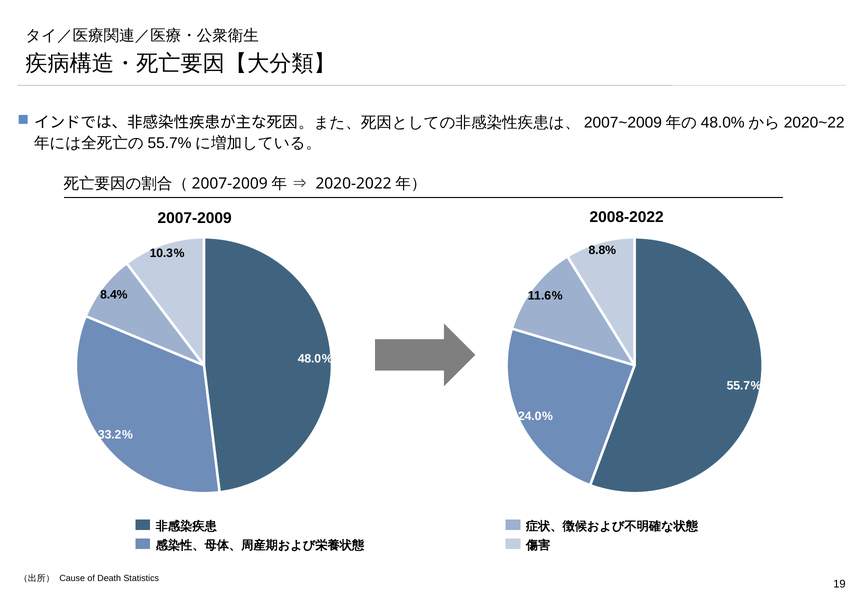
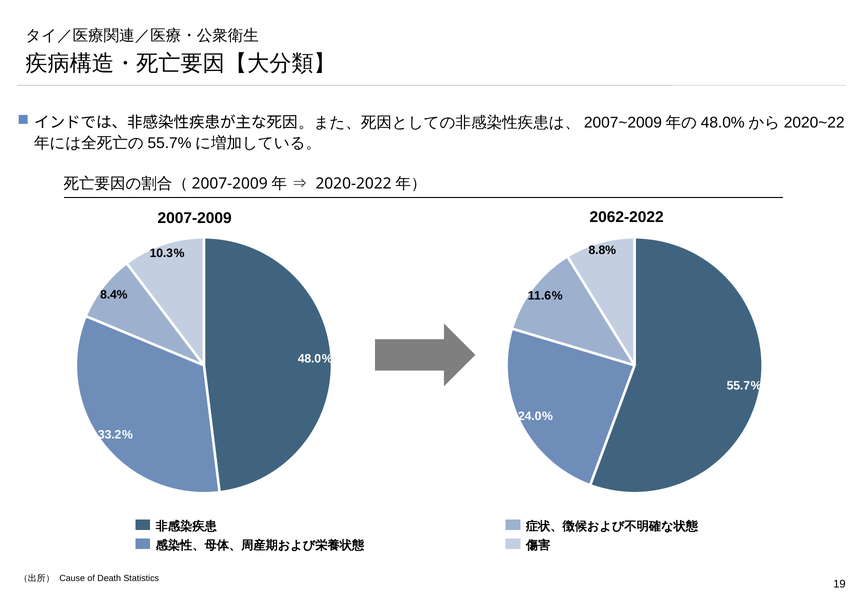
2008-2022: 2008-2022 -> 2062-2022
